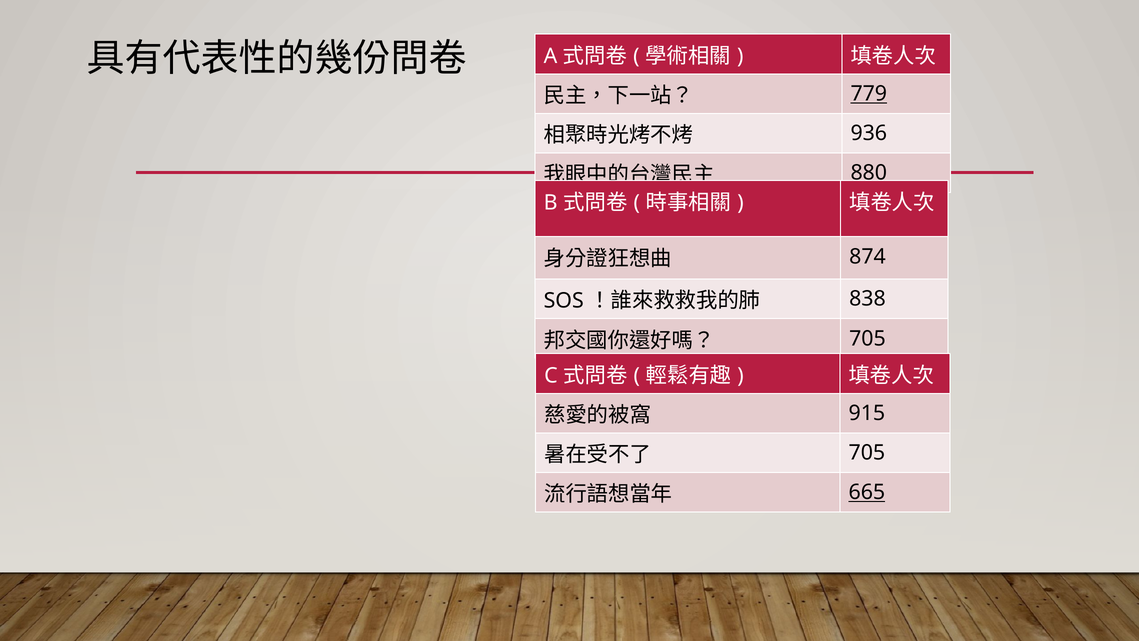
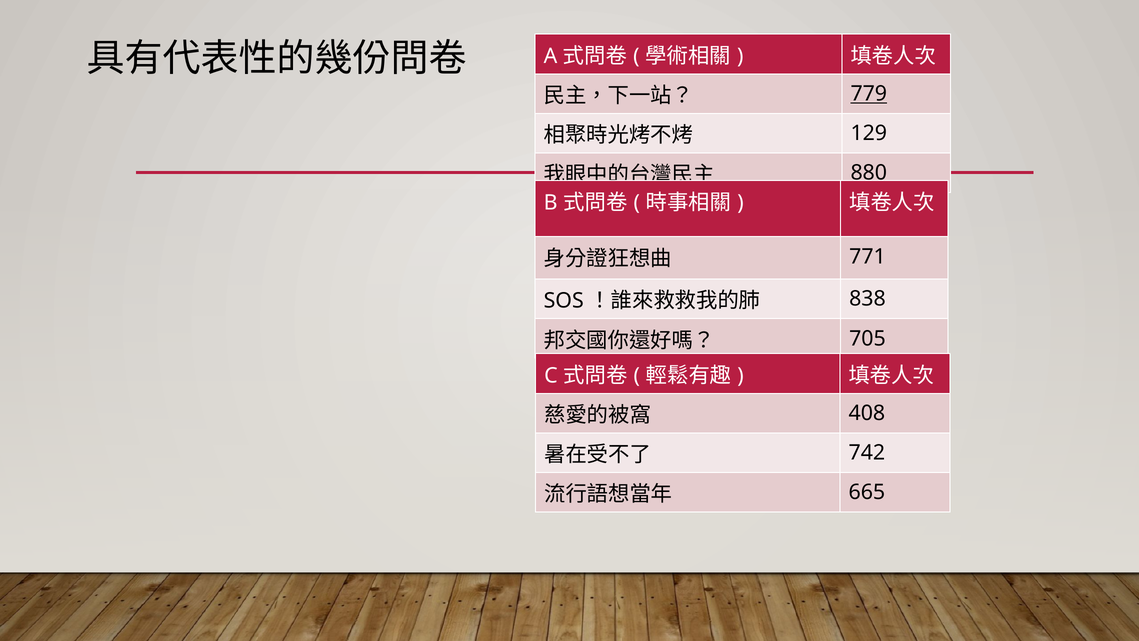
936: 936 -> 129
874: 874 -> 771
915: 915 -> 408
705 at (867, 453): 705 -> 742
665 underline: present -> none
